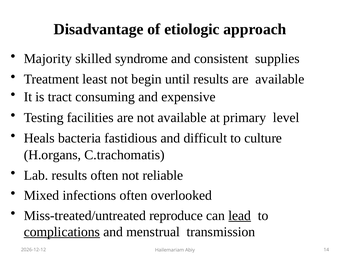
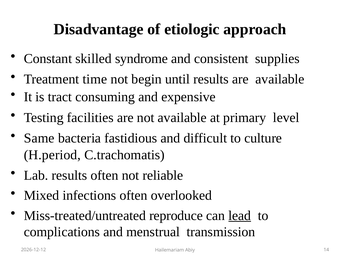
Majority: Majority -> Constant
least: least -> time
Heals: Heals -> Same
H.organs: H.organs -> H.period
complications underline: present -> none
